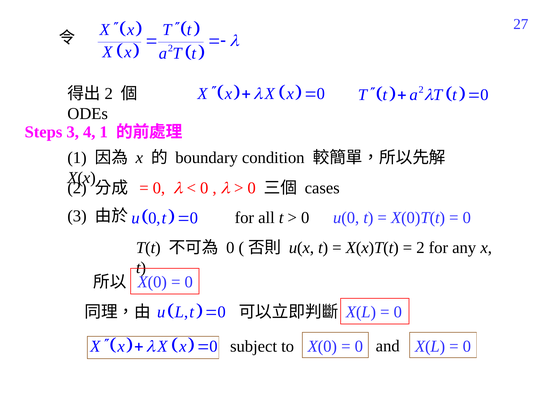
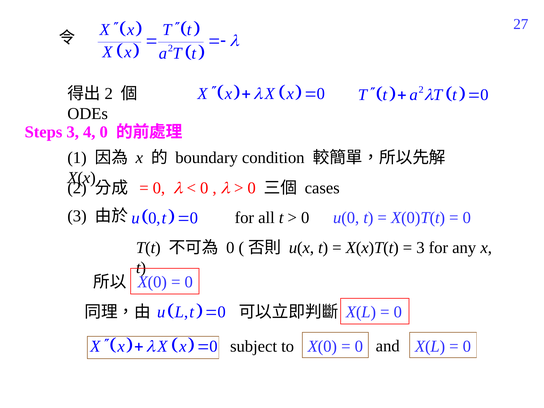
4 1: 1 -> 0
2 at (420, 248): 2 -> 3
